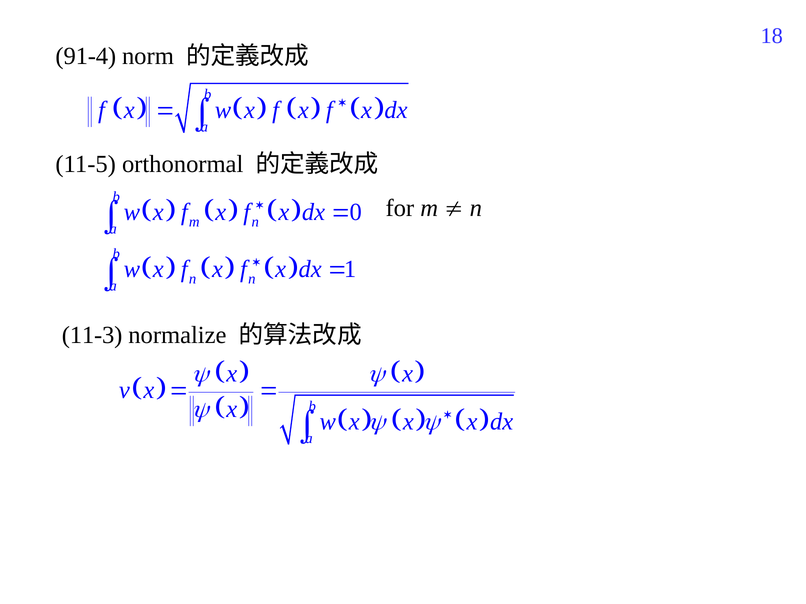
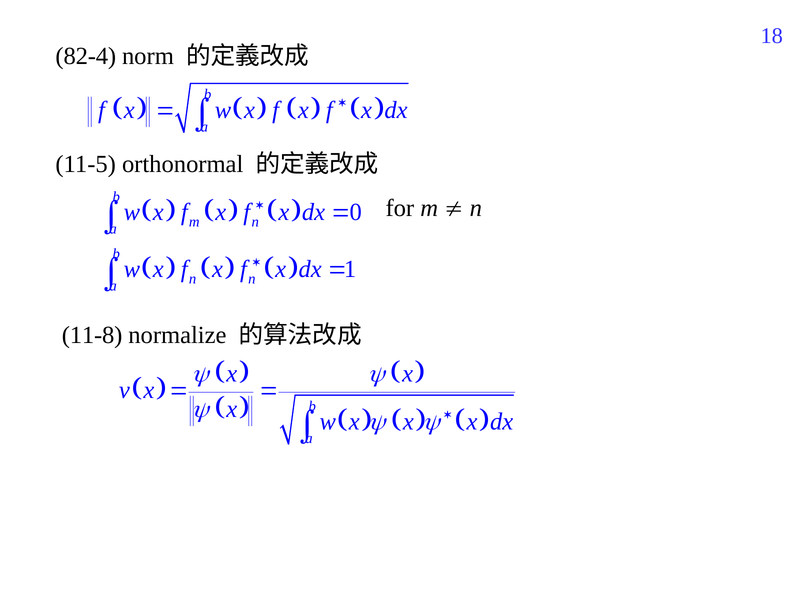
91-4: 91-4 -> 82-4
11-3: 11-3 -> 11-8
